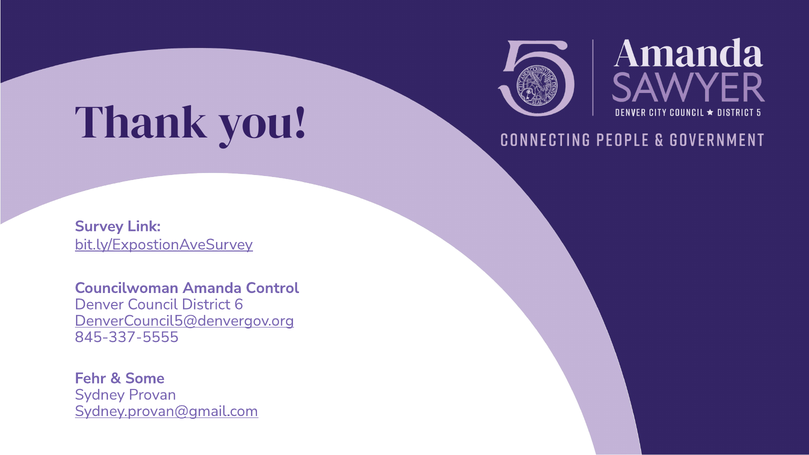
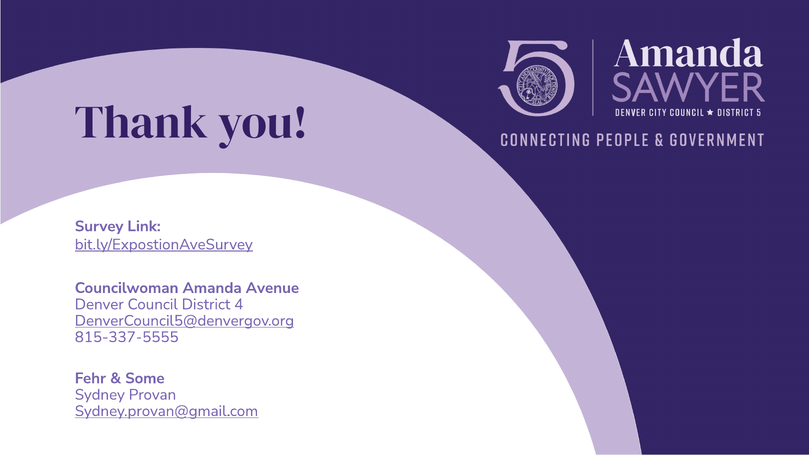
Control: Control -> Avenue
6: 6 -> 4
845-337-5555: 845-337-5555 -> 815-337-5555
